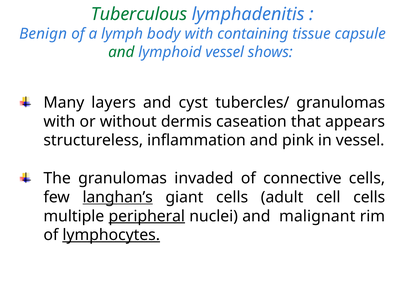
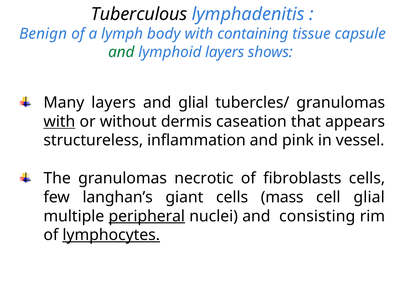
Tuberculous colour: green -> black
lymphoid vessel: vessel -> layers
and cyst: cyst -> glial
with at (59, 121) underline: none -> present
invaded: invaded -> necrotic
connective: connective -> fibroblasts
langhan’s underline: present -> none
adult: adult -> mass
cell cells: cells -> glial
malignant: malignant -> consisting
